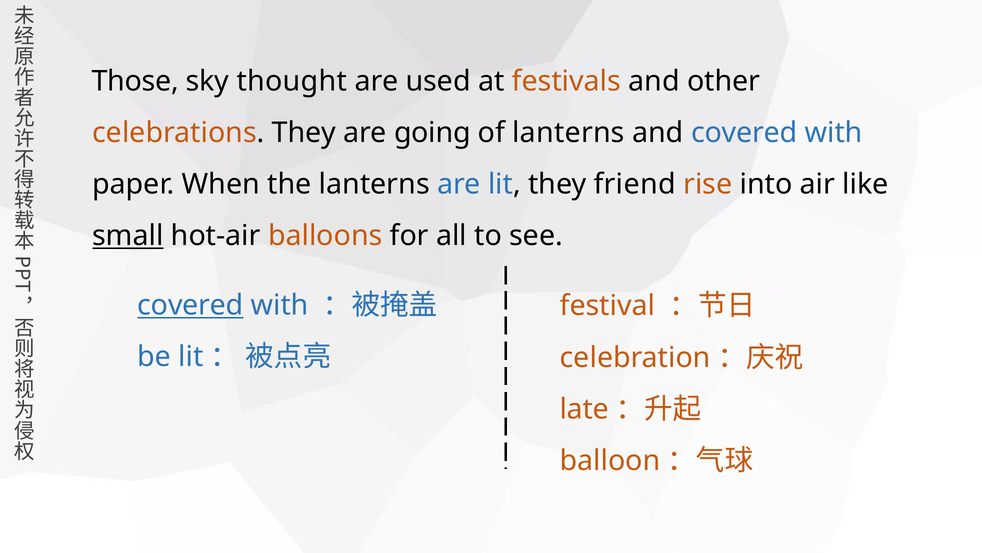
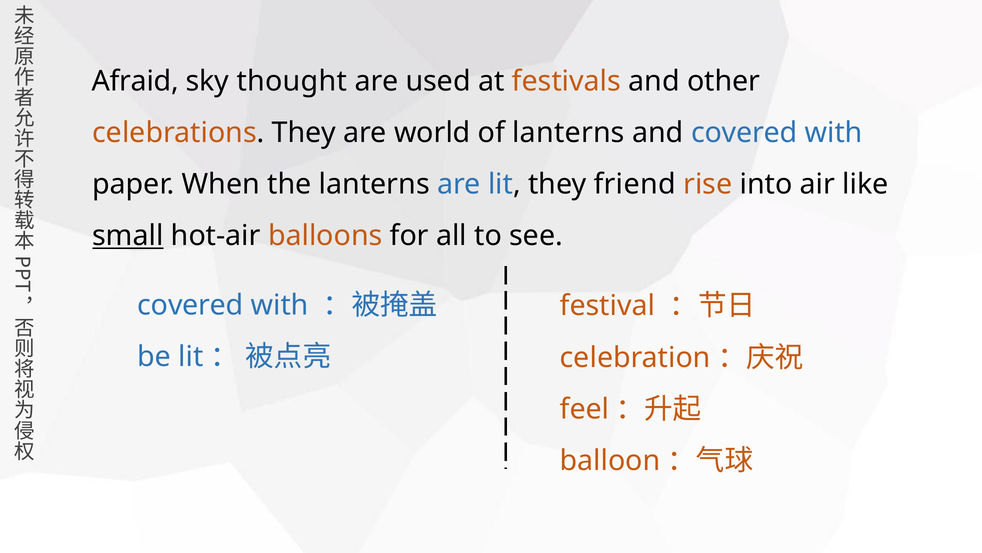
Those: Those -> Afraid
going: going -> world
covered at (190, 305) underline: present -> none
late: late -> feel
